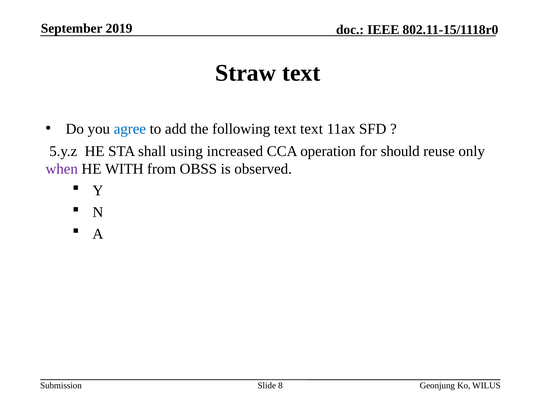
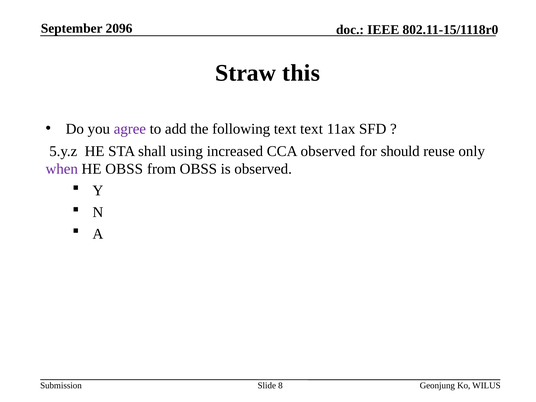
2019: 2019 -> 2096
Straw text: text -> this
agree colour: blue -> purple
CCA operation: operation -> observed
HE WITH: WITH -> OBSS
